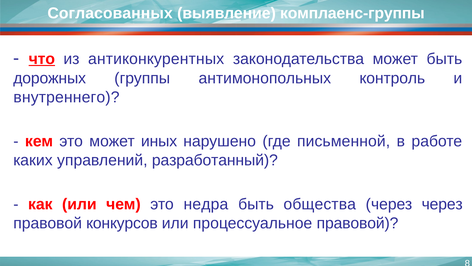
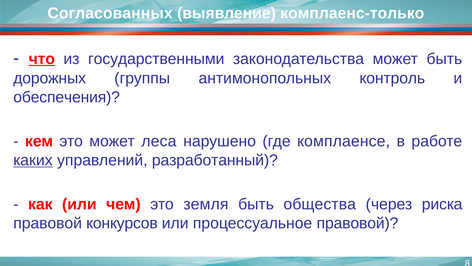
комплаенс-группы: комплаенс-группы -> комплаенс-только
антиконкурентных: антиконкурентных -> государственными
внутреннего: внутреннего -> обеспечения
иных: иных -> леса
письменной: письменной -> комплаенсе
каких underline: none -> present
недра: недра -> земля
через через: через -> риска
